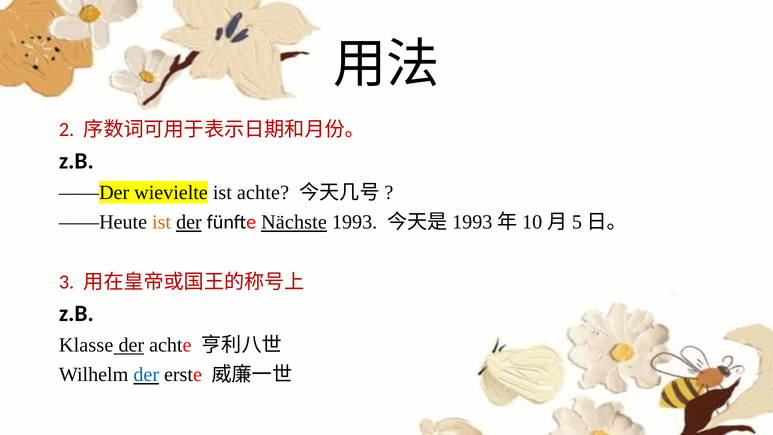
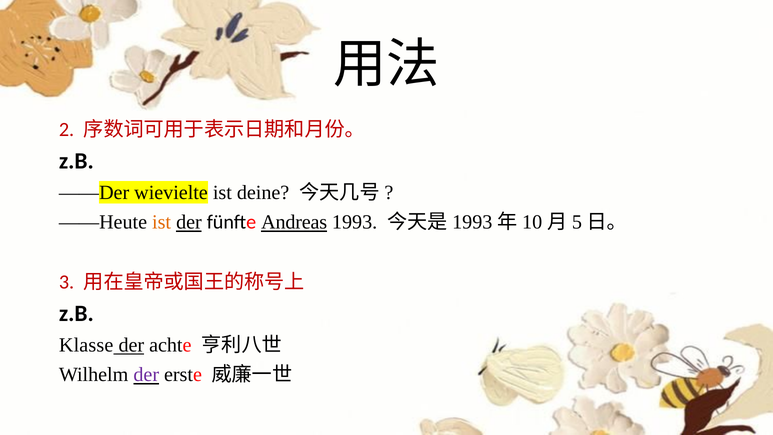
ist achte: achte -> deine
Nächste: Nächste -> Andreas
der at (146, 375) colour: blue -> purple
